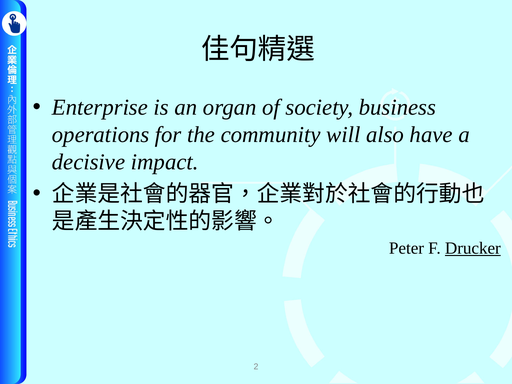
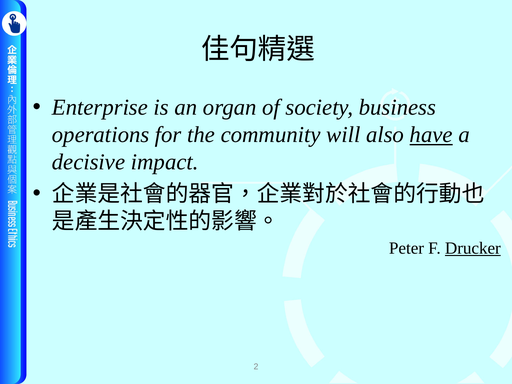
have underline: none -> present
